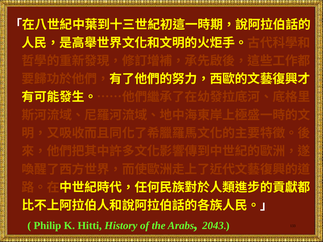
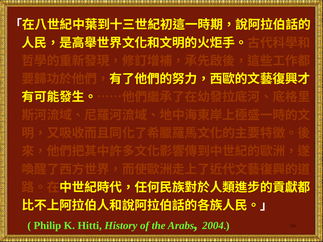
2043: 2043 -> 2004
